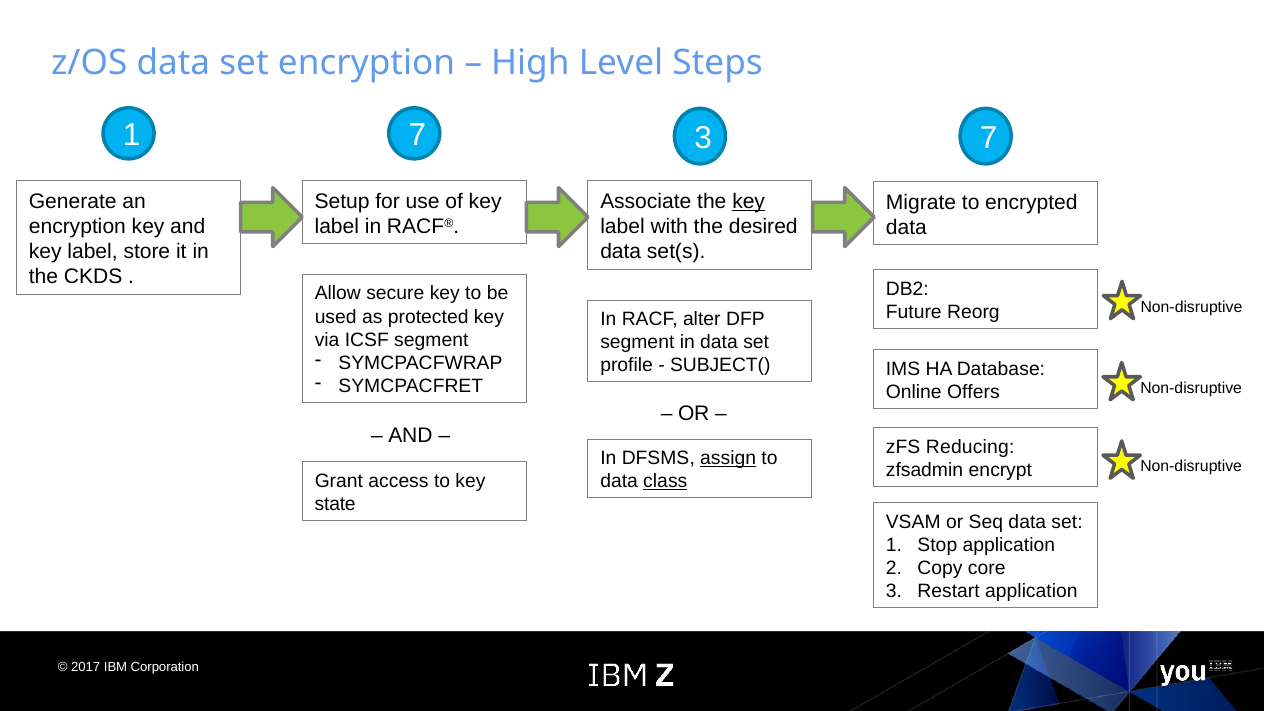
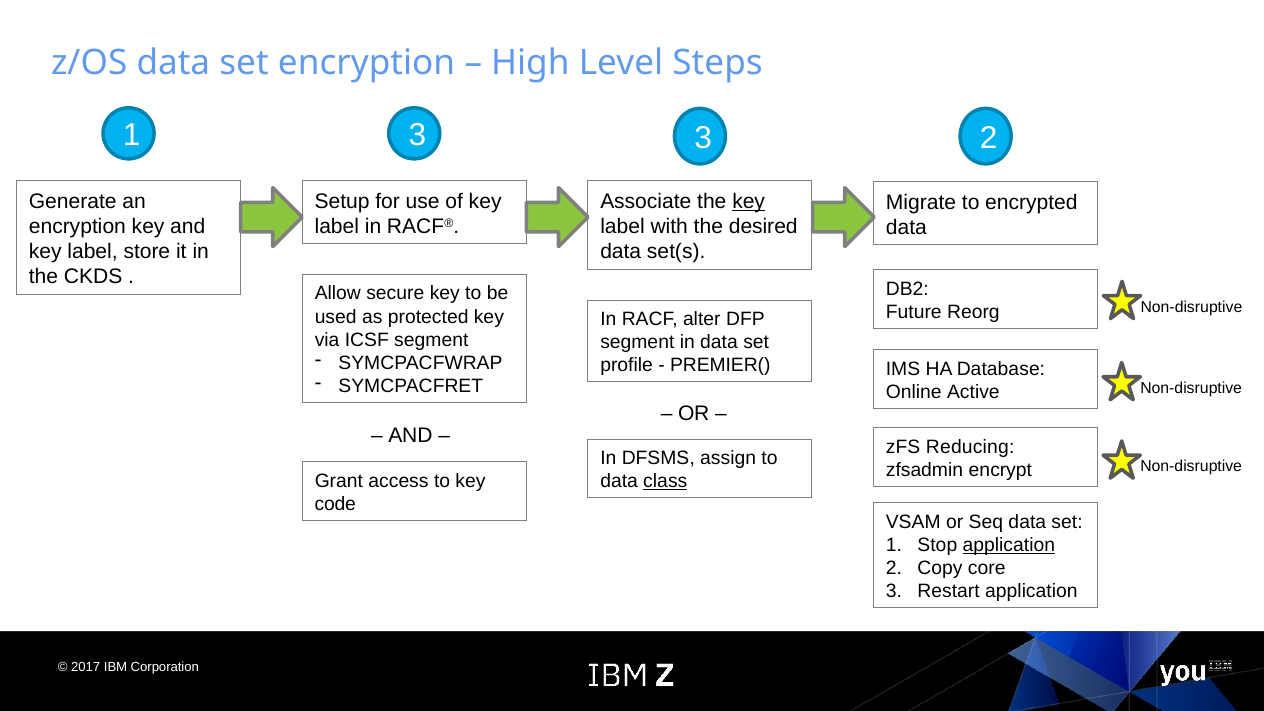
1 7: 7 -> 3
3 7: 7 -> 2
SUBJECT(: SUBJECT( -> PREMIER(
Offers: Offers -> Active
assign underline: present -> none
state: state -> code
application at (1009, 545) underline: none -> present
